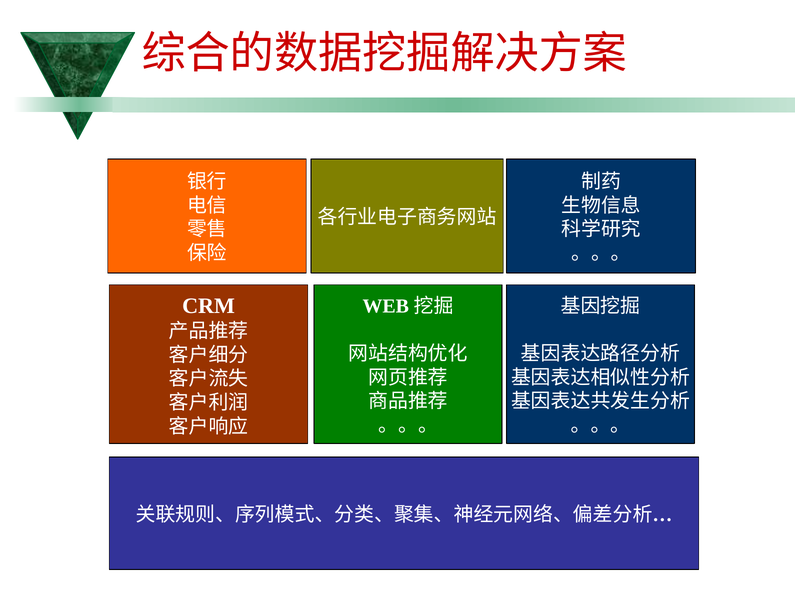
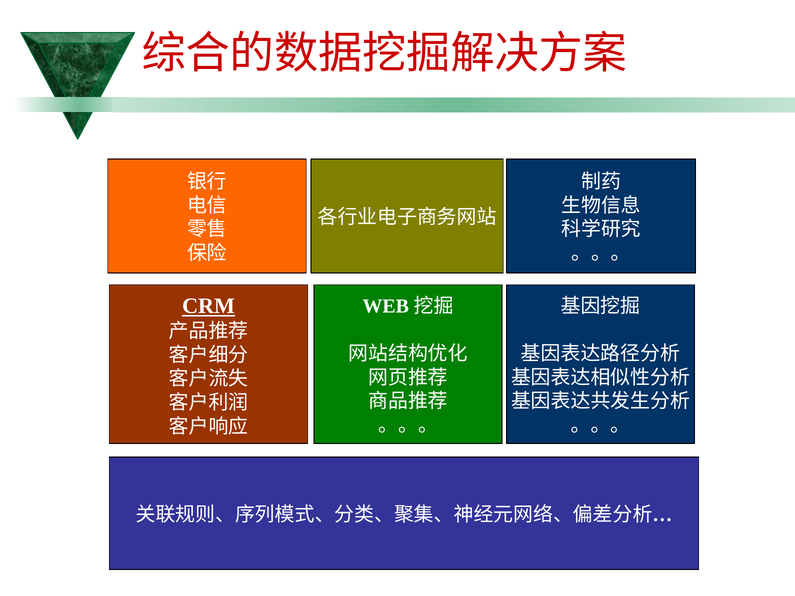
CRM underline: none -> present
